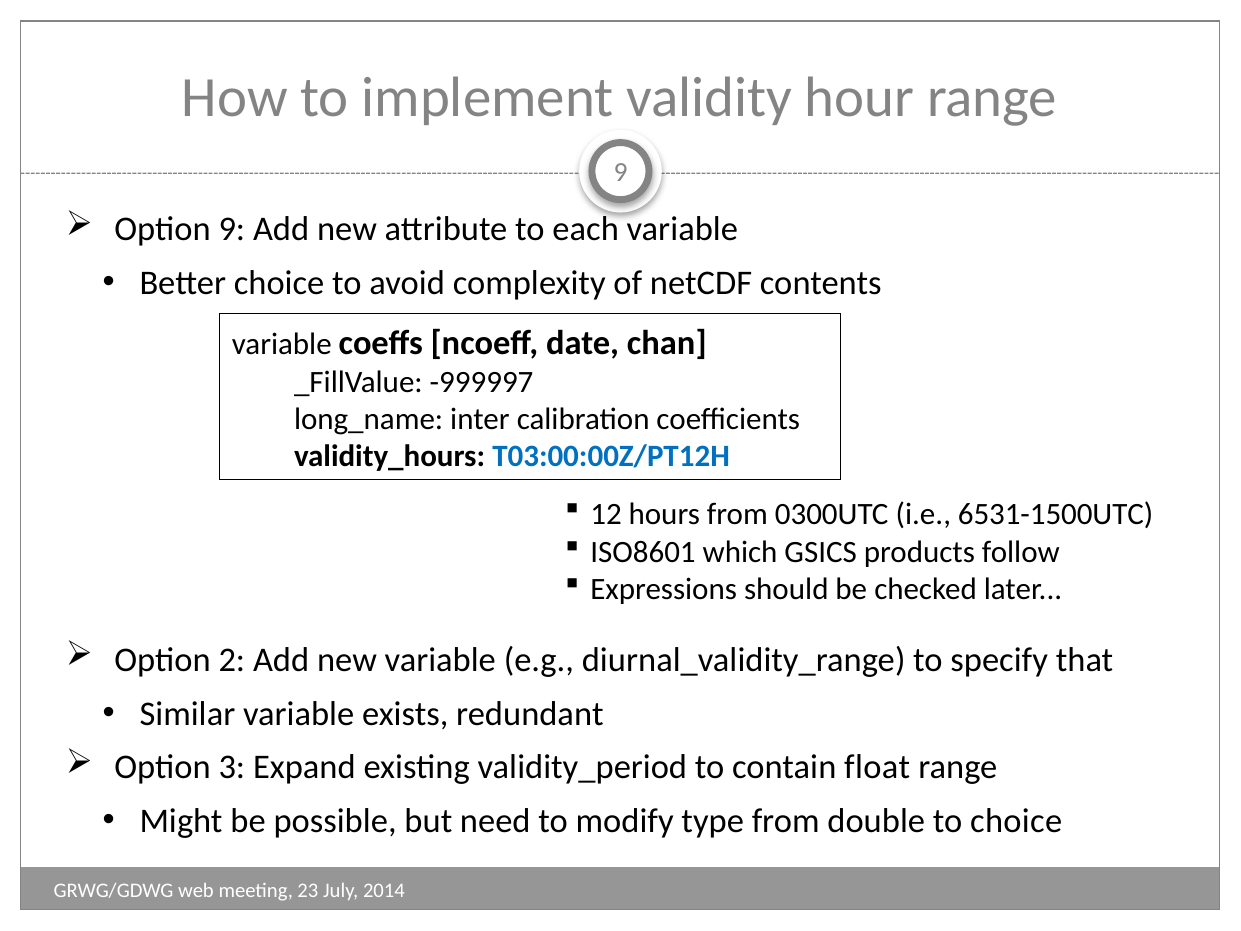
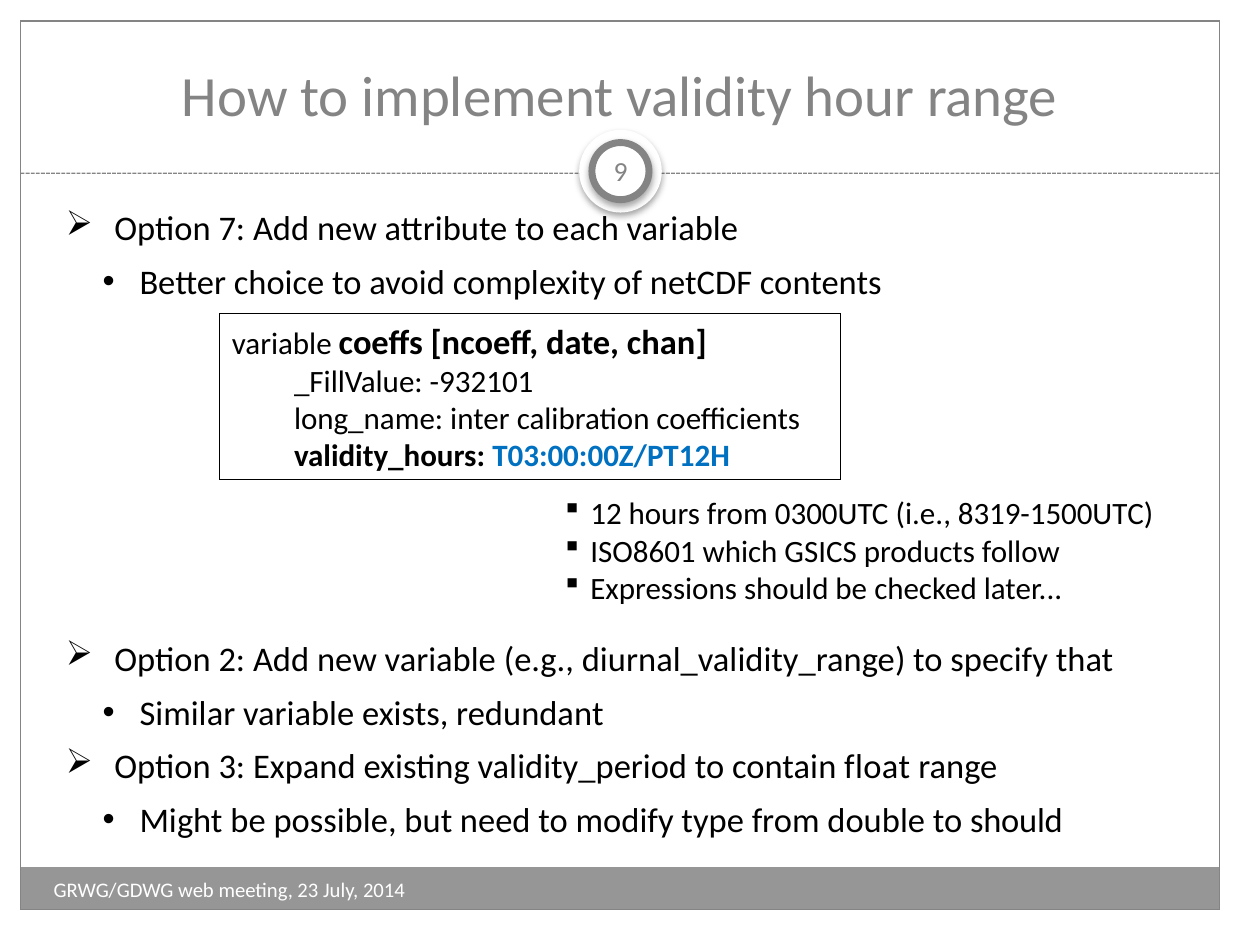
Option 9: 9 -> 7
-999997: -999997 -> -932101
6531-1500UTC: 6531-1500UTC -> 8319-1500UTC
to choice: choice -> should
